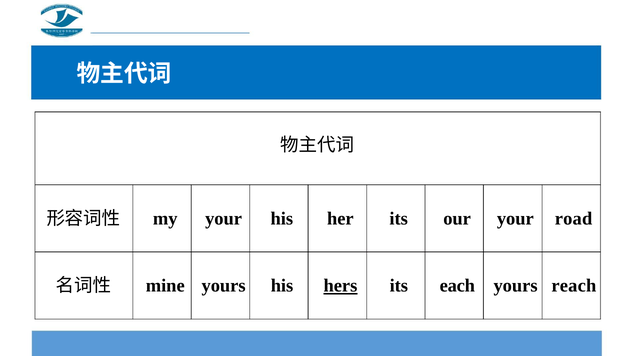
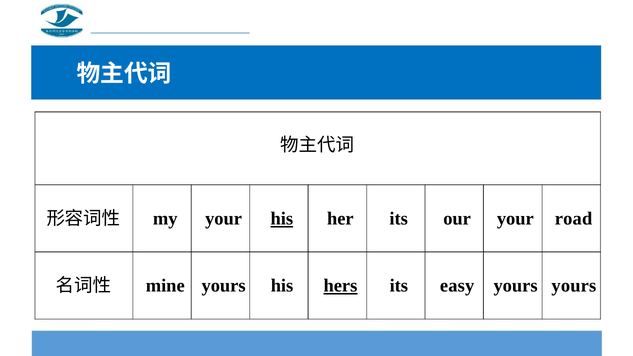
his at (282, 219) underline: none -> present
each: each -> easy
yours reach: reach -> yours
